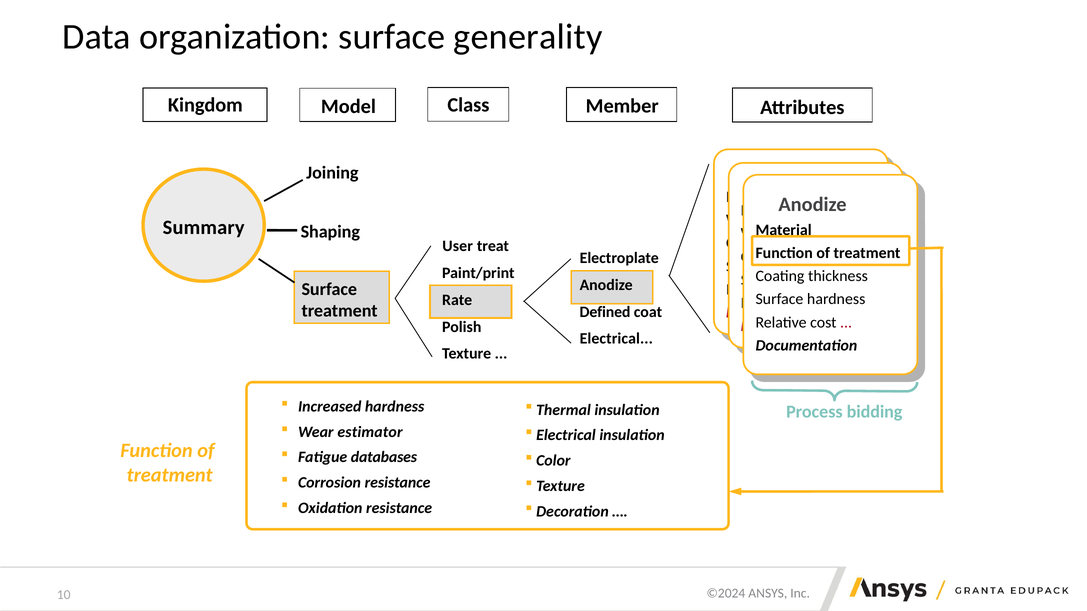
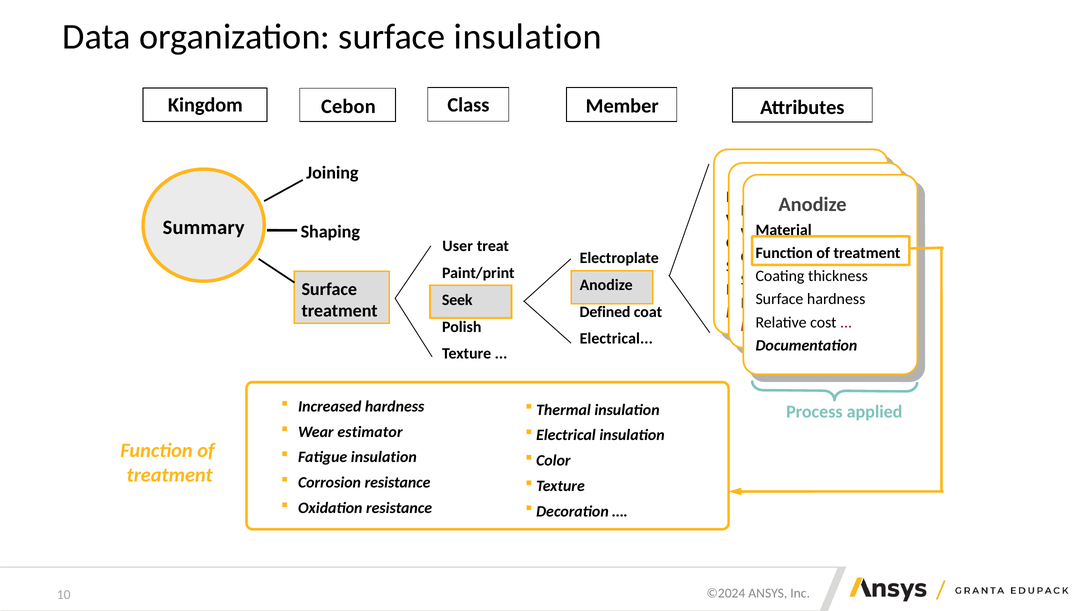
surface generality: generality -> insulation
Model: Model -> Cebon
Rate: Rate -> Seek
bidding: bidding -> applied
Fatigue databases: databases -> insulation
